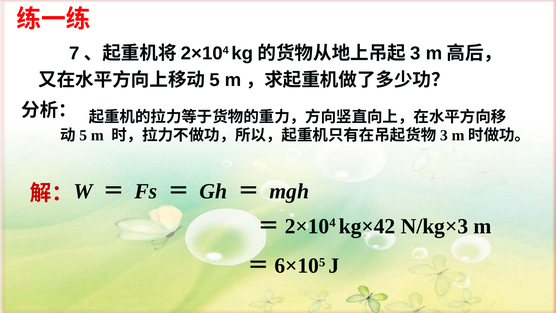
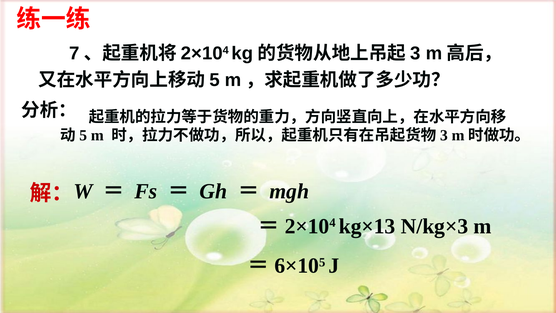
kg×42: kg×42 -> kg×13
